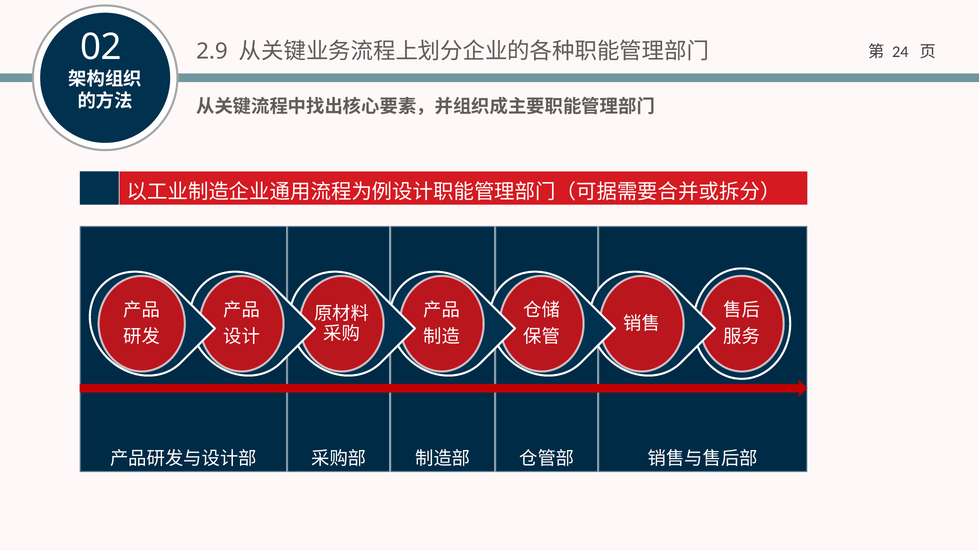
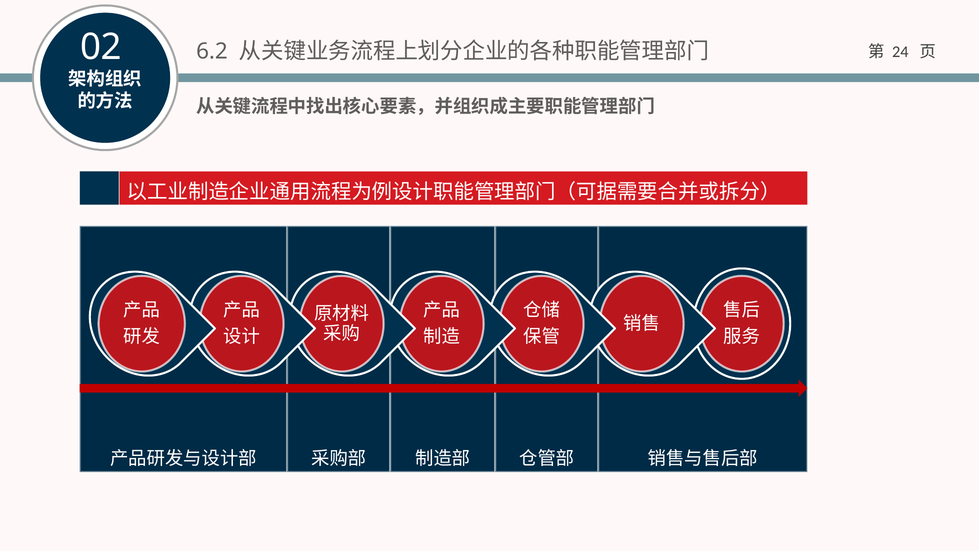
2.9: 2.9 -> 6.2
